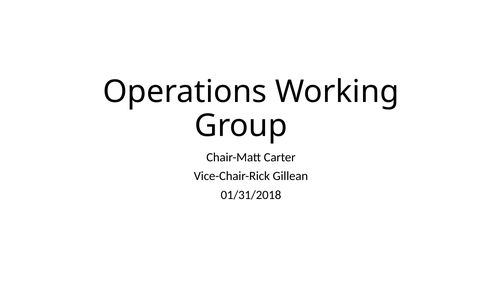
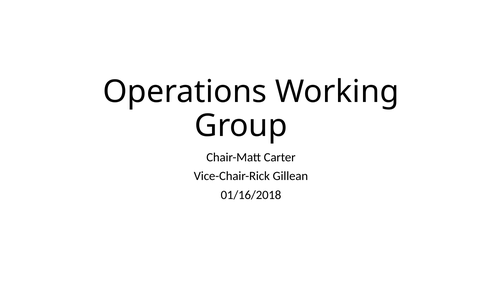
01/31/2018: 01/31/2018 -> 01/16/2018
